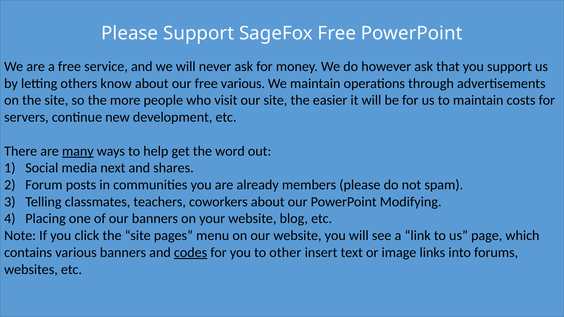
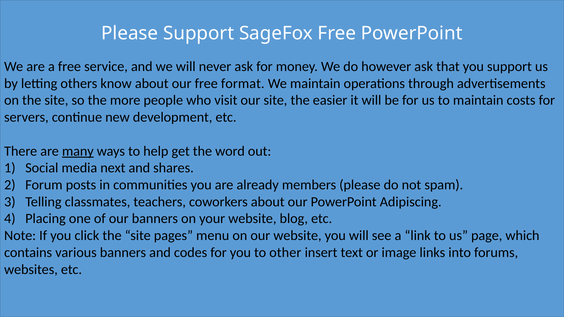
free various: various -> format
Modifying: Modifying -> Adipiscing
codes underline: present -> none
